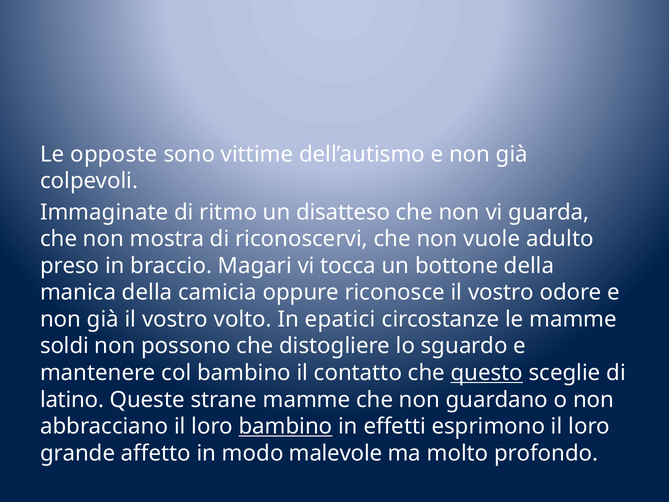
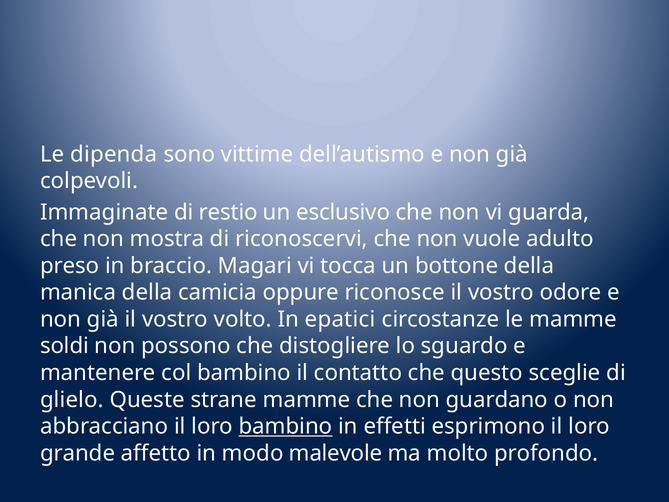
opposte: opposte -> dipenda
ritmo: ritmo -> restio
disatteso: disatteso -> esclusivo
questo underline: present -> none
latino: latino -> glielo
